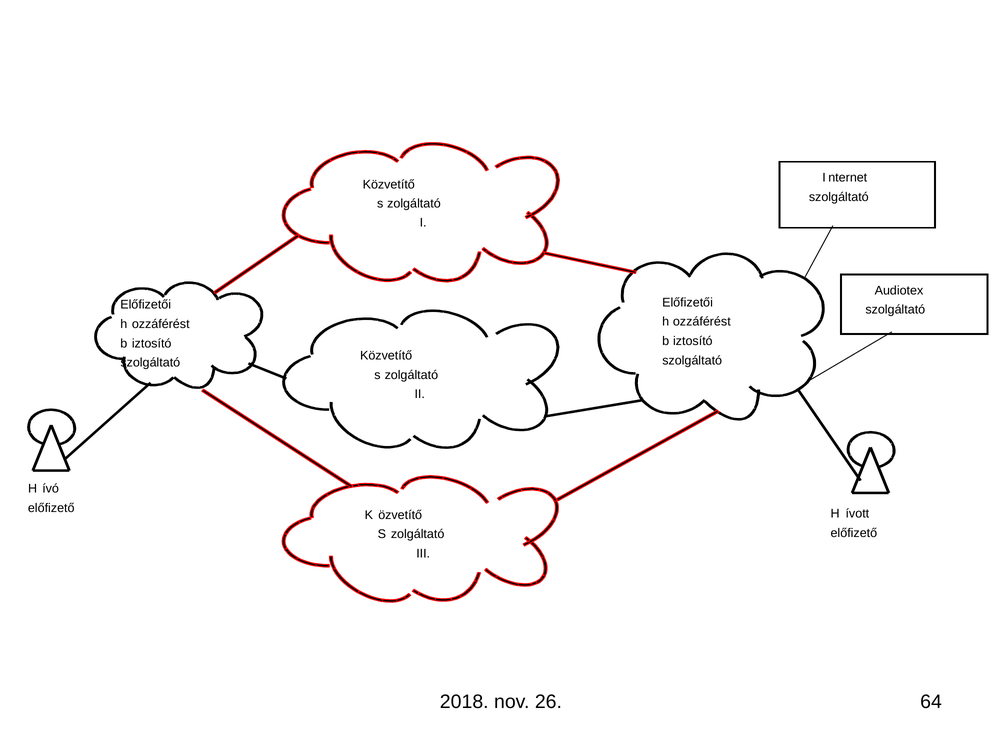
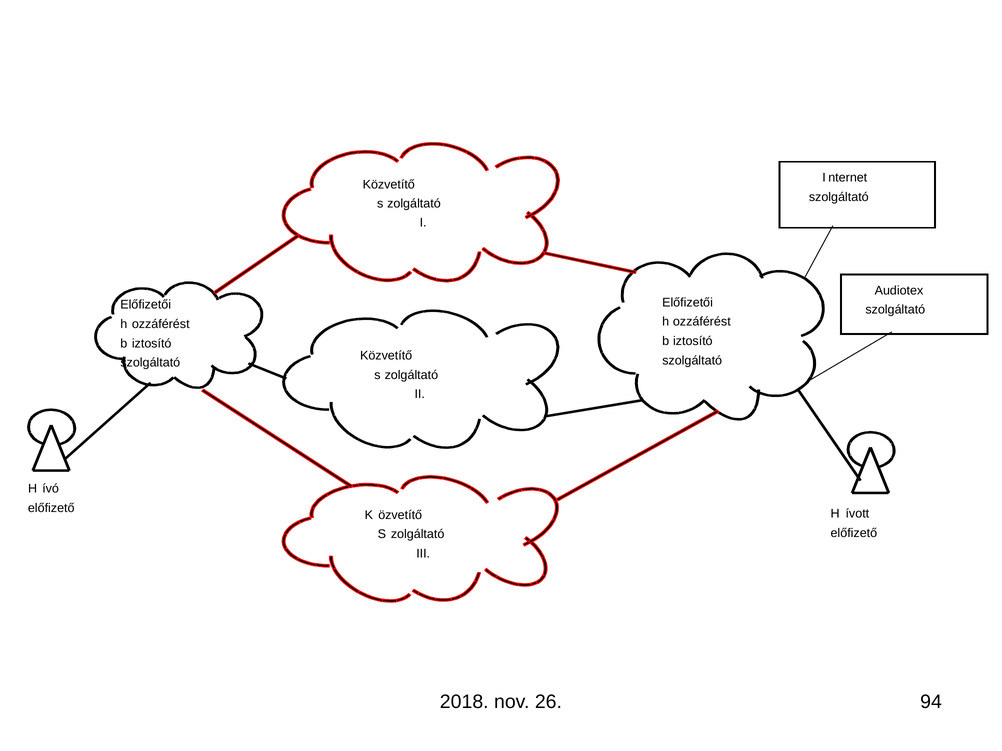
64: 64 -> 94
